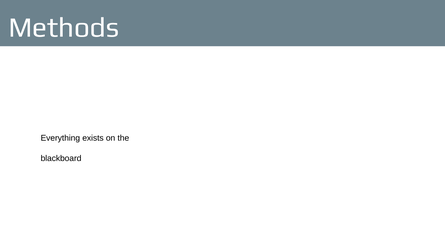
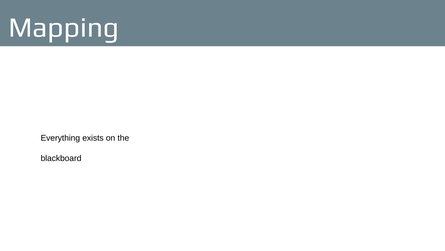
Methods: Methods -> Mapping
